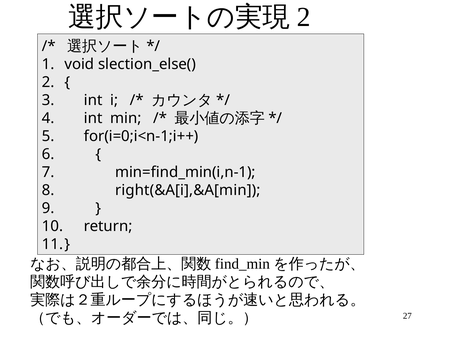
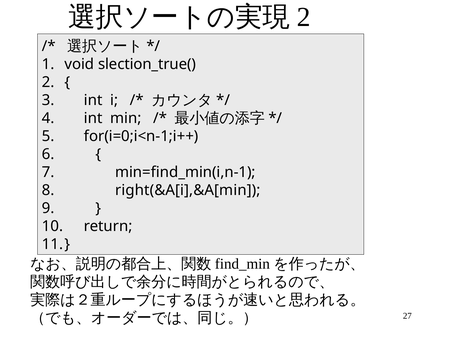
slection_else(: slection_else( -> slection_true(
